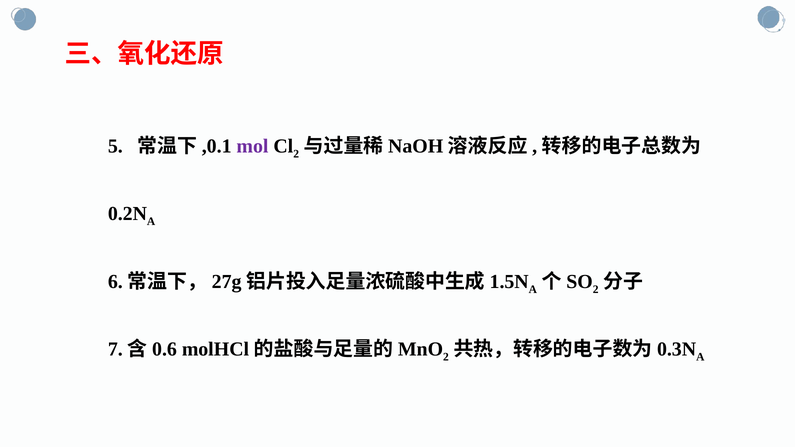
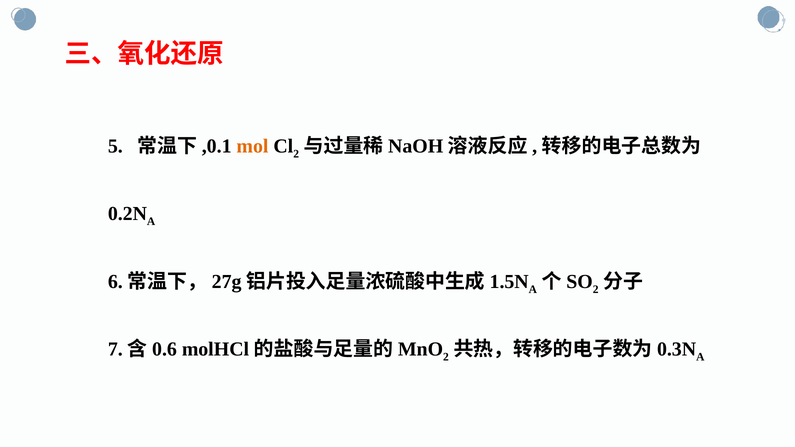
mol colour: purple -> orange
